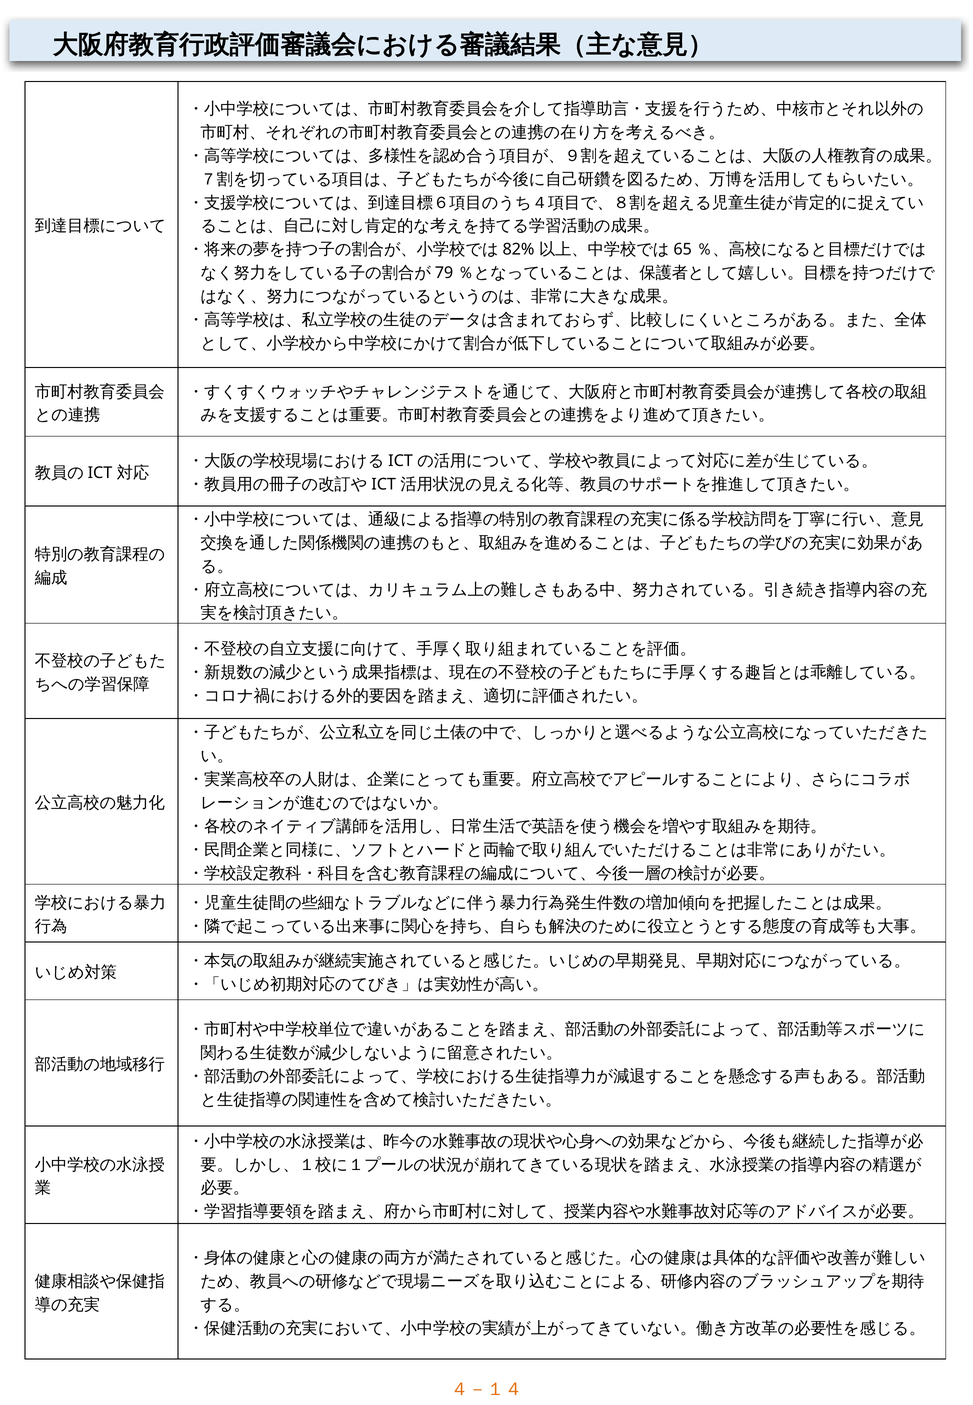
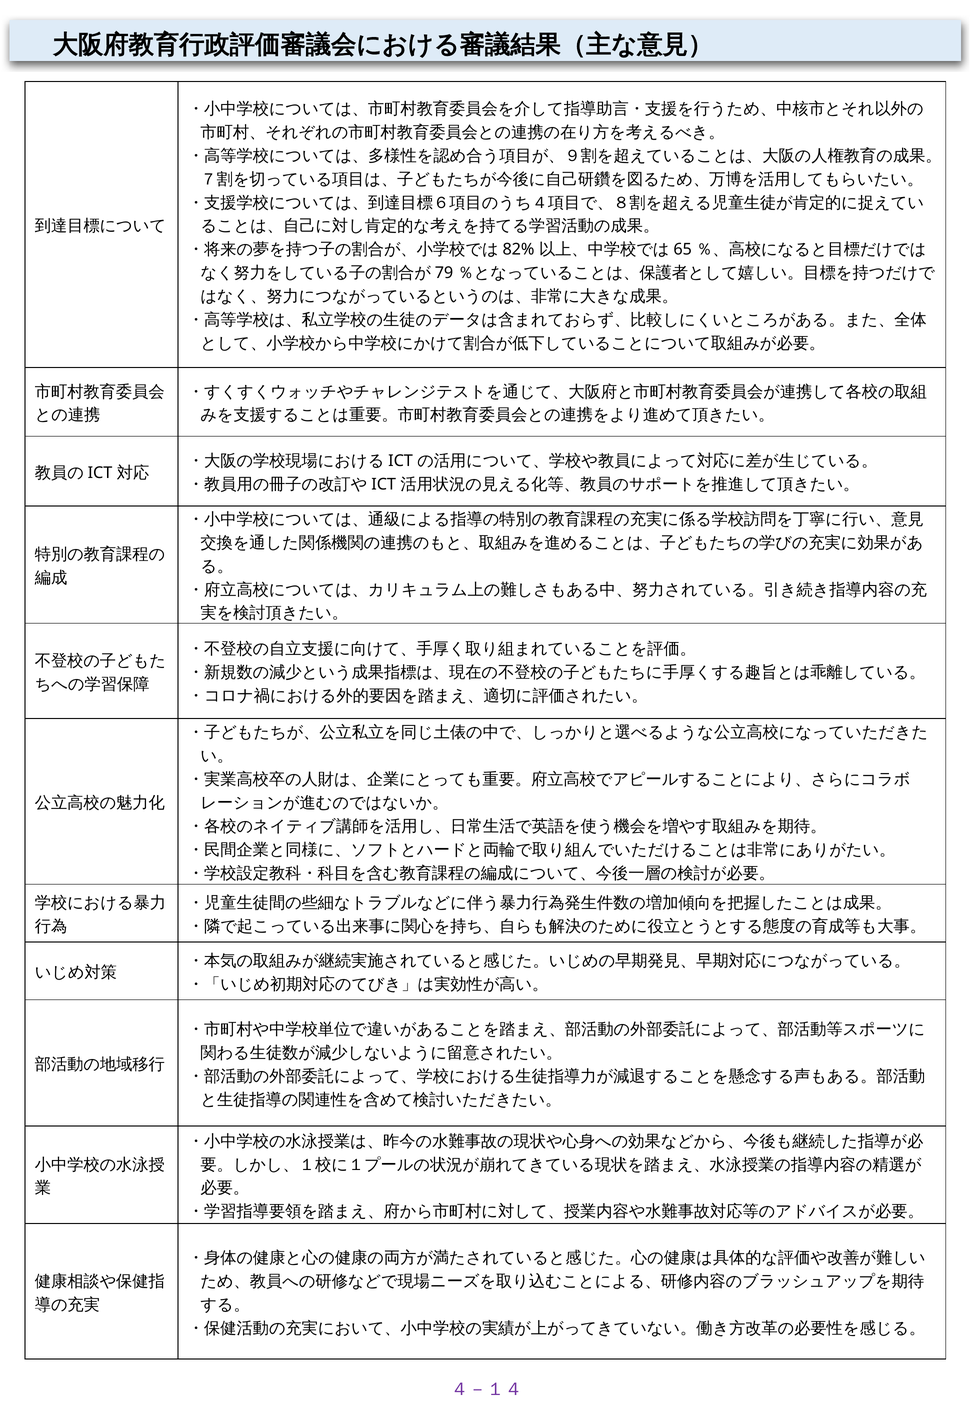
４－１４ colour: orange -> purple
